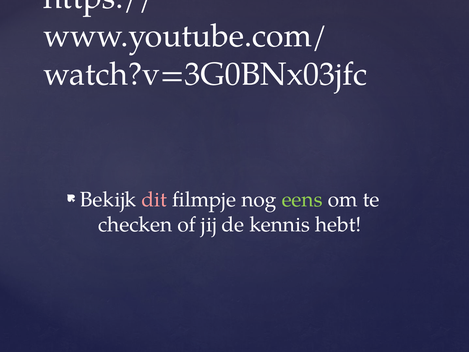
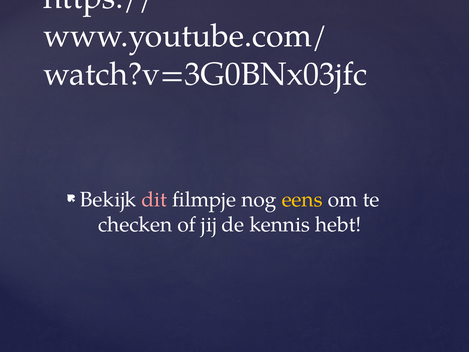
eens colour: light green -> yellow
